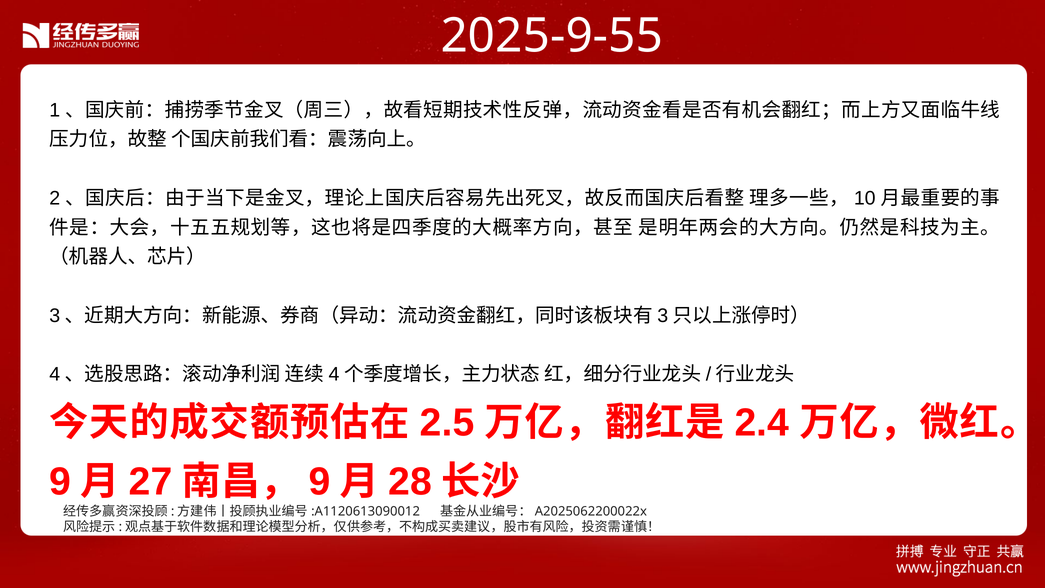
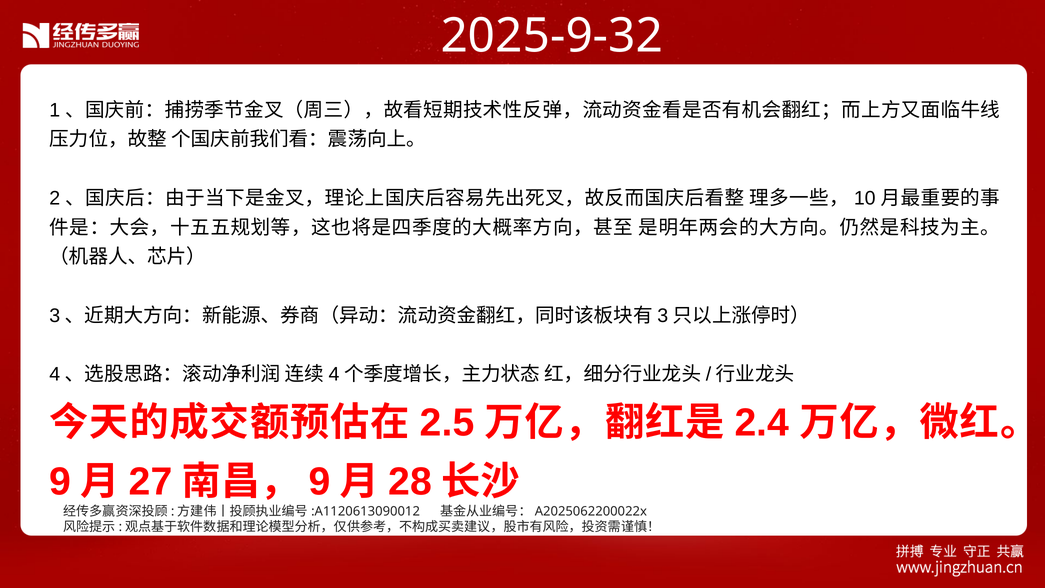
2025-9-55: 2025-9-55 -> 2025-9-32
